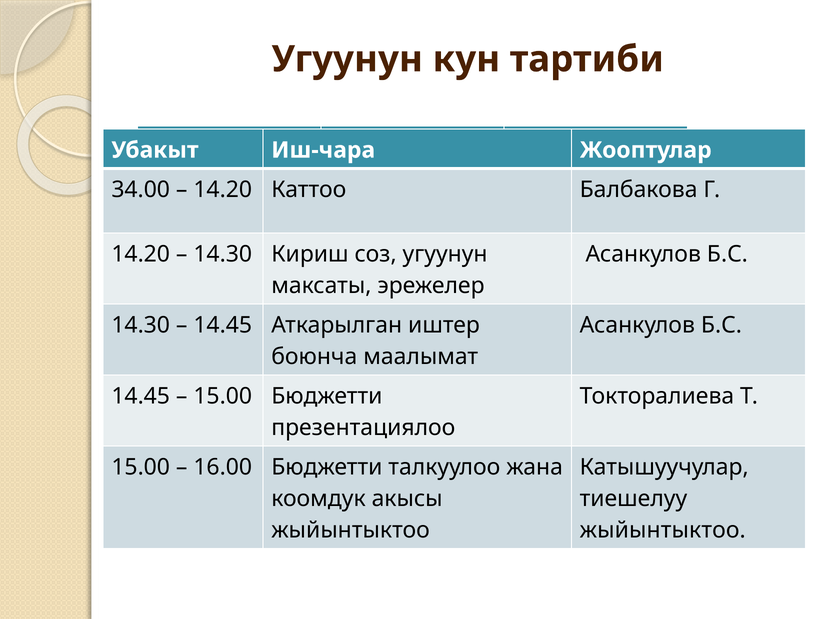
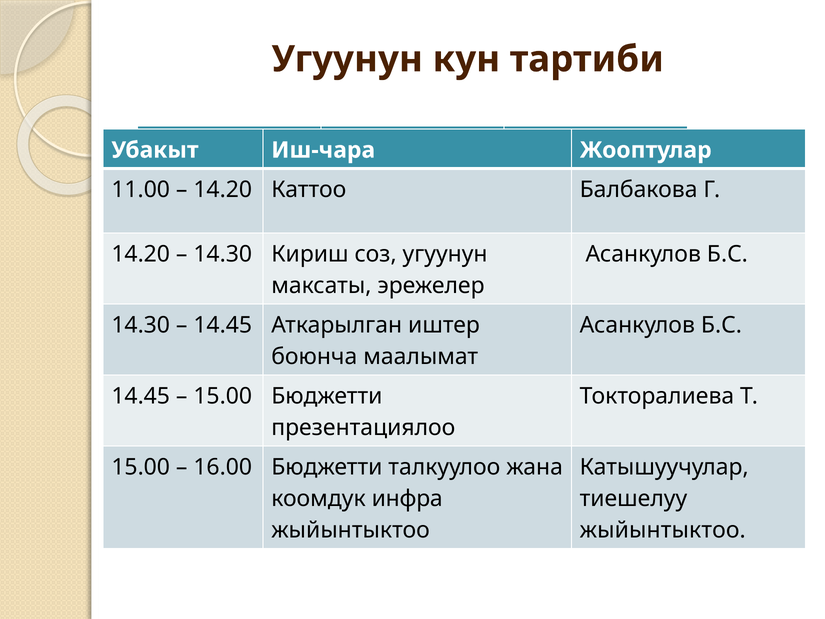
34.00: 34.00 -> 11.00
акысы: акысы -> инфра
